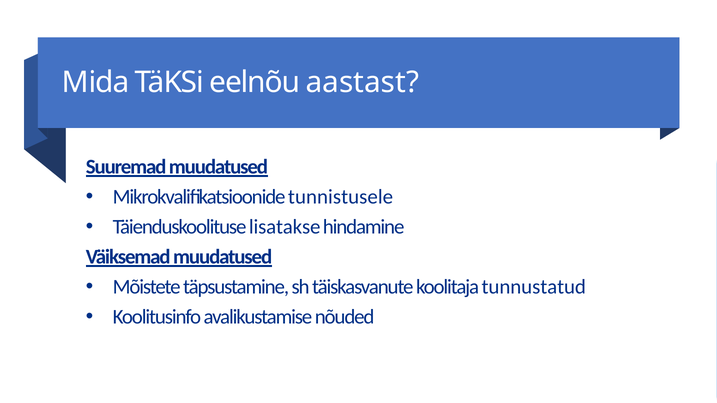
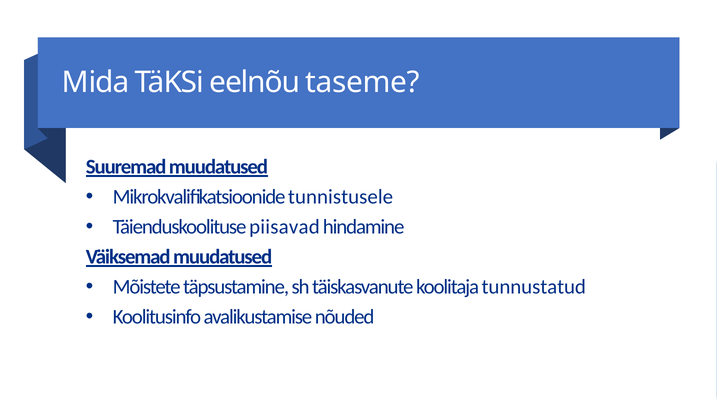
aastast: aastast -> taseme
lisatakse: lisatakse -> piisavad
